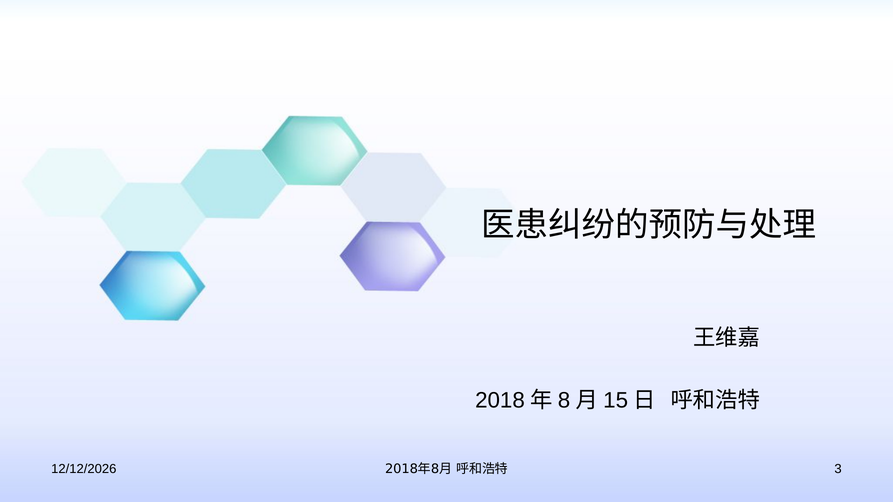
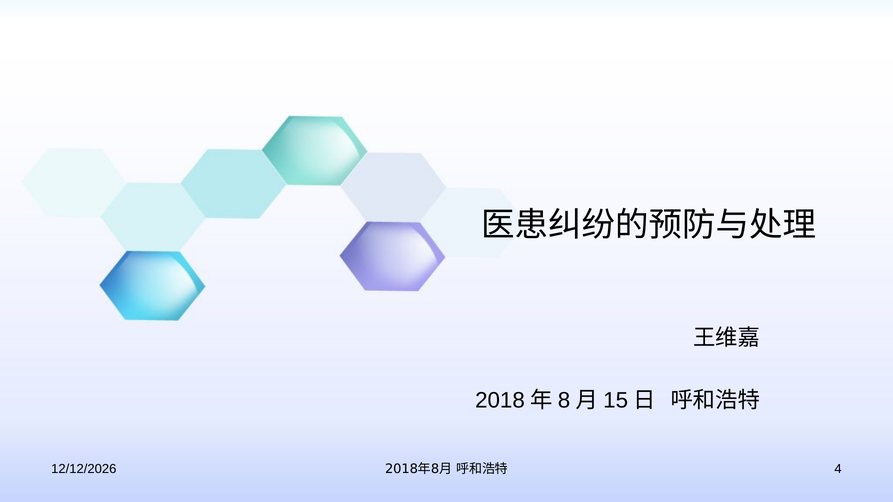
3: 3 -> 4
